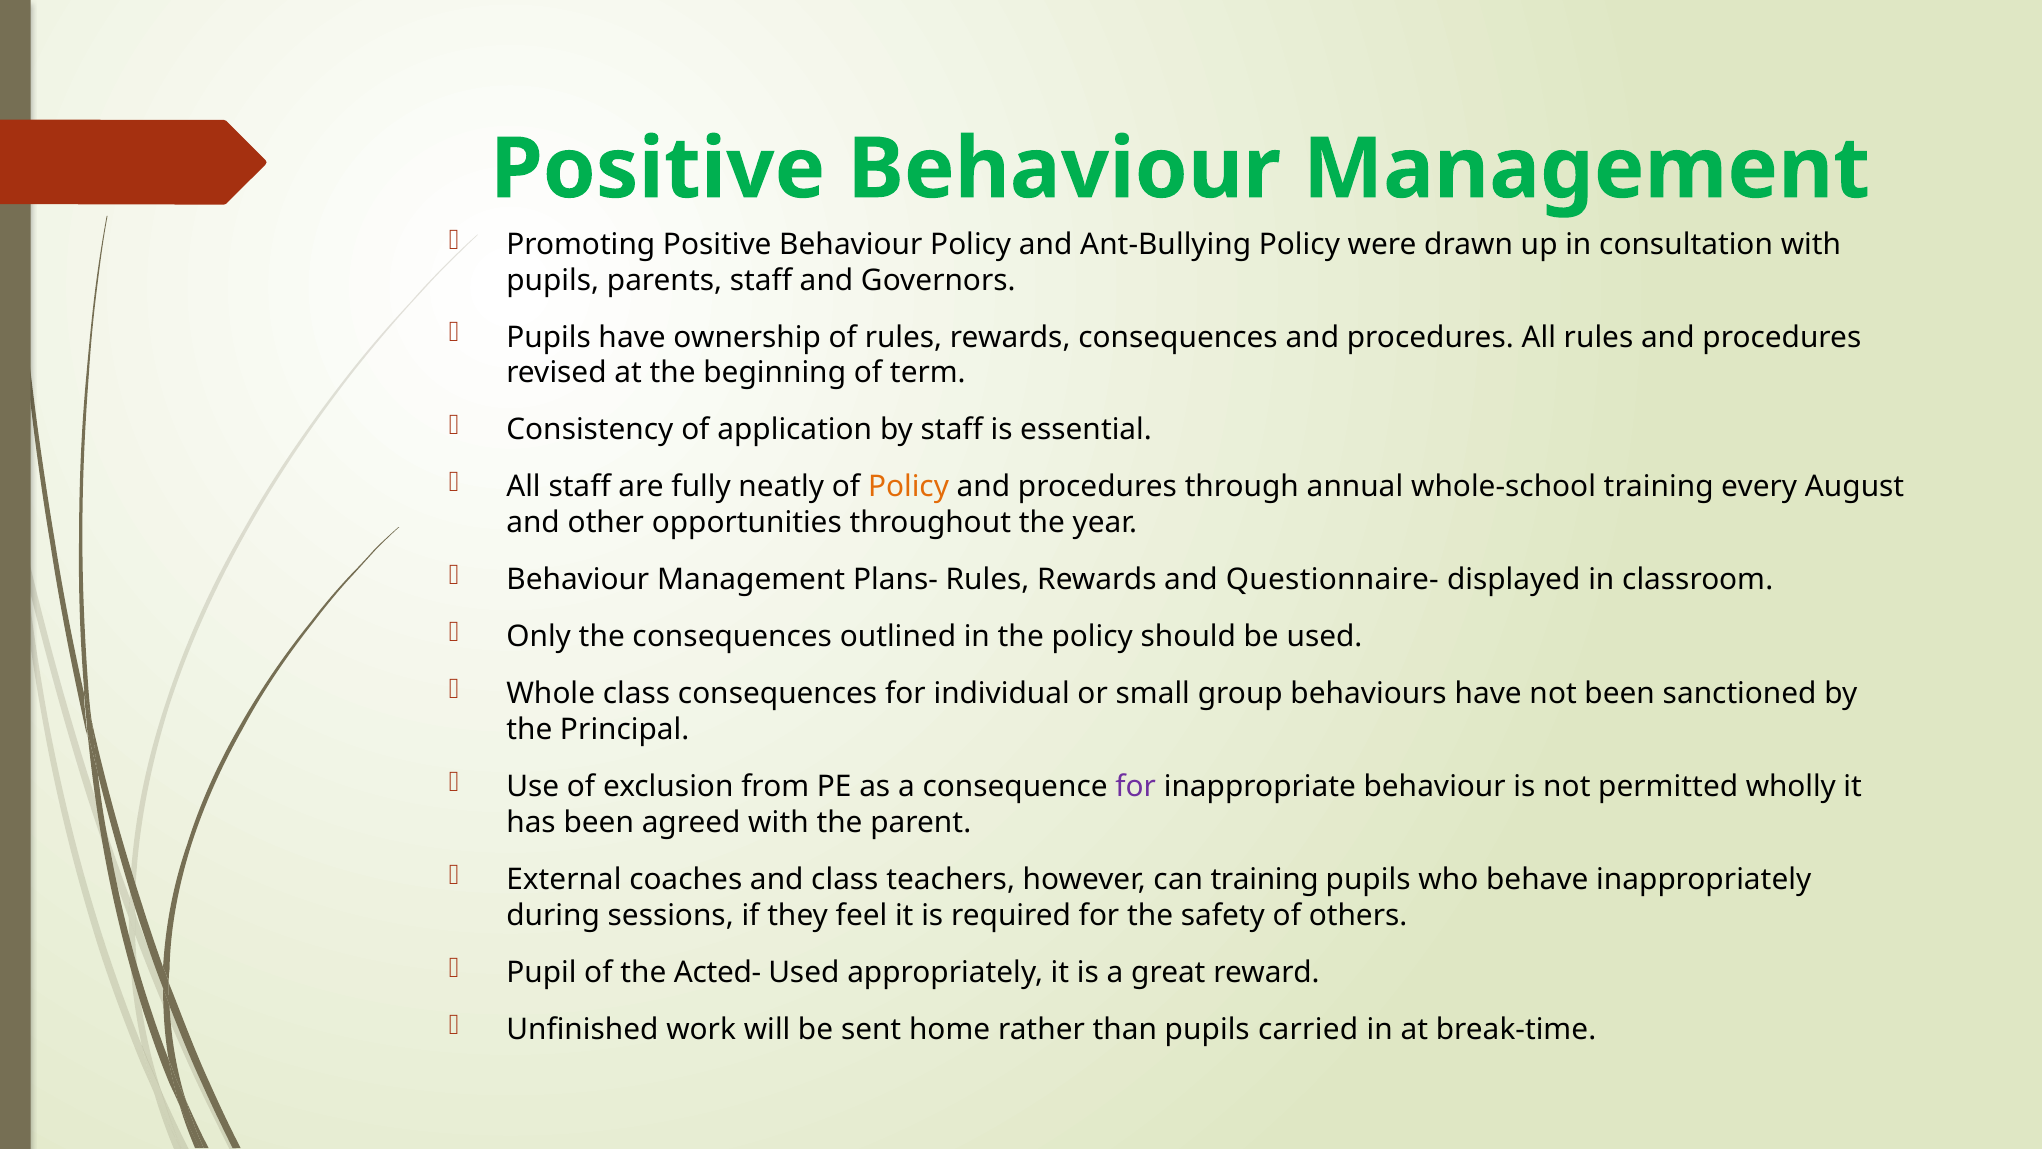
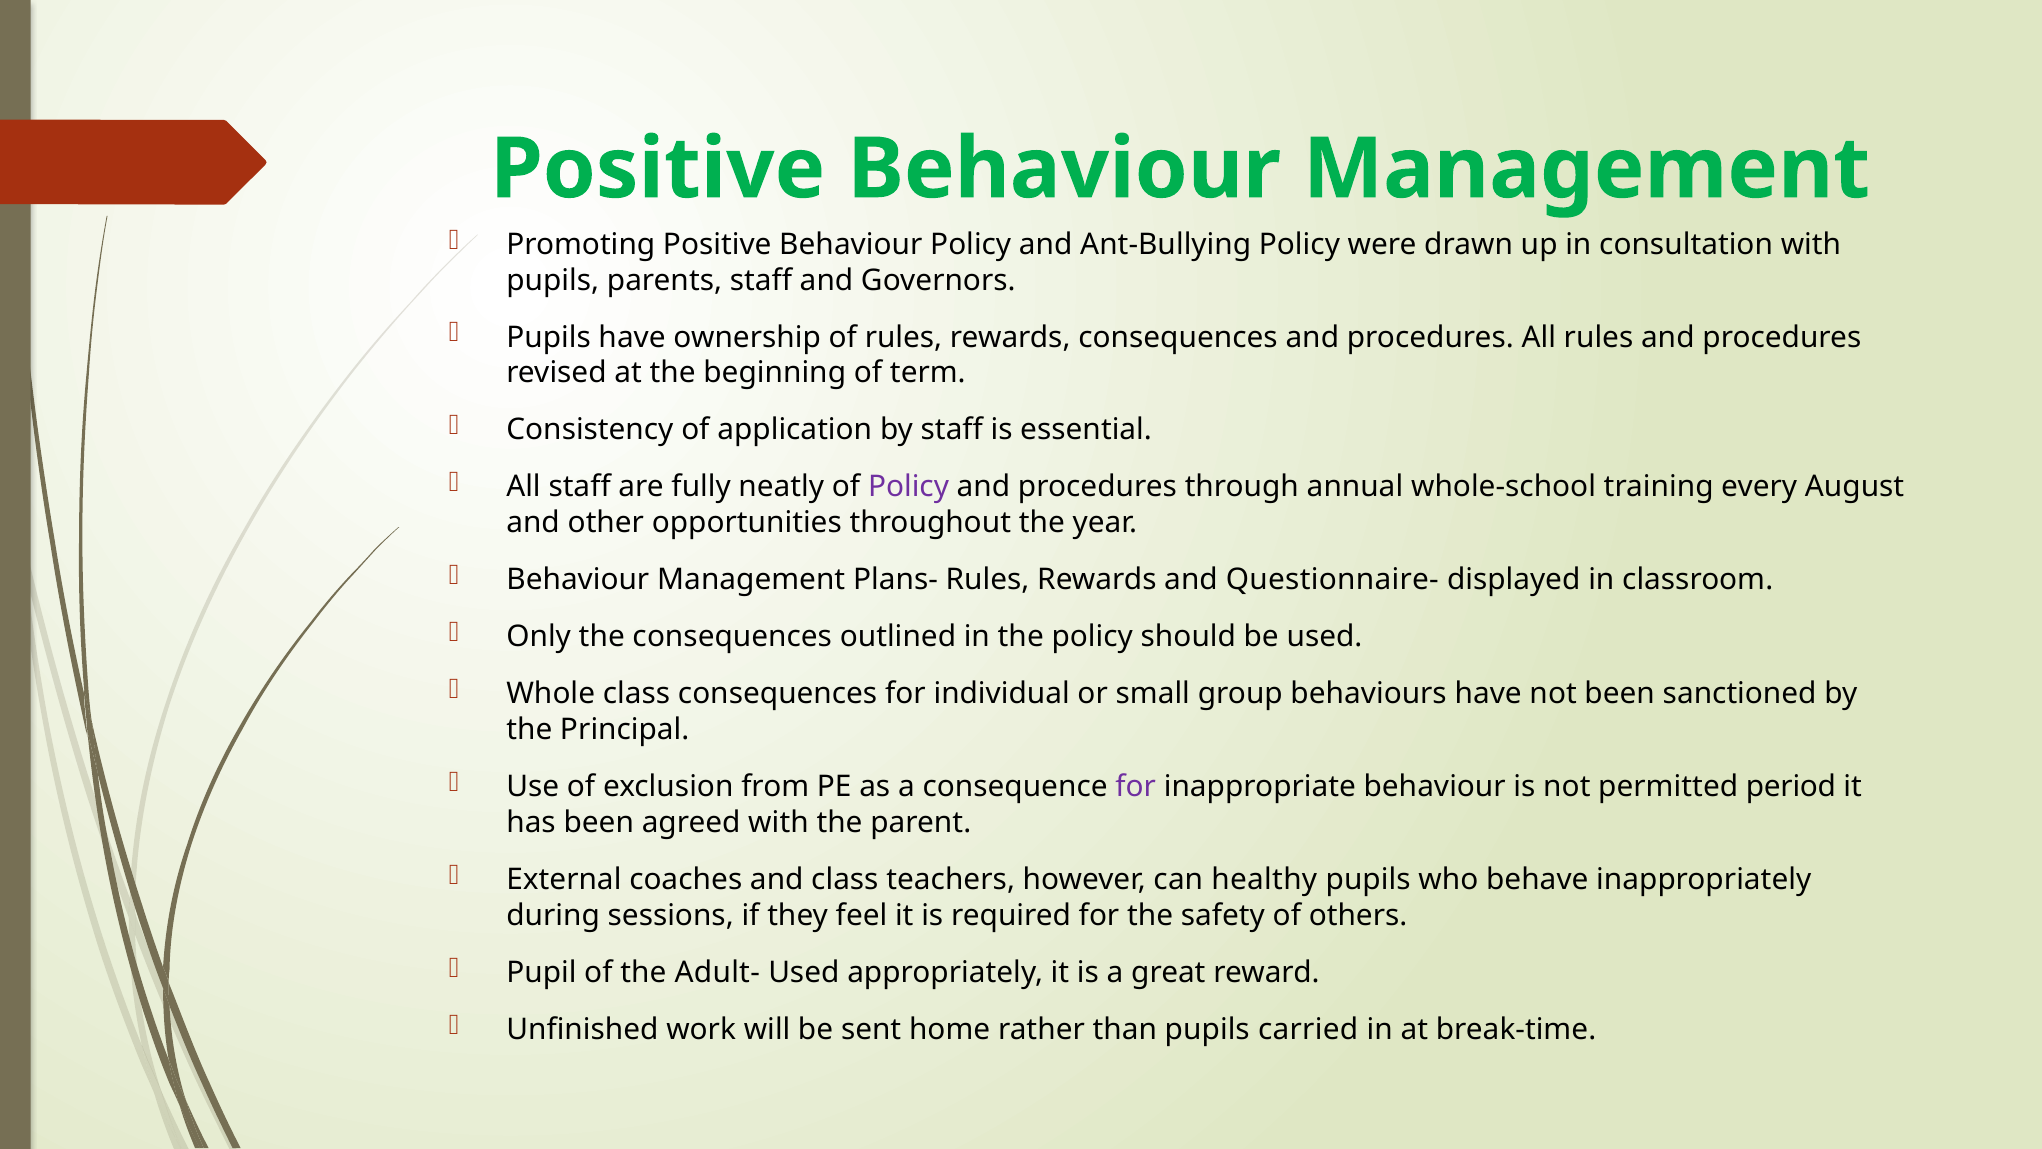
Policy at (908, 487) colour: orange -> purple
wholly: wholly -> period
can training: training -> healthy
Acted-: Acted- -> Adult-
